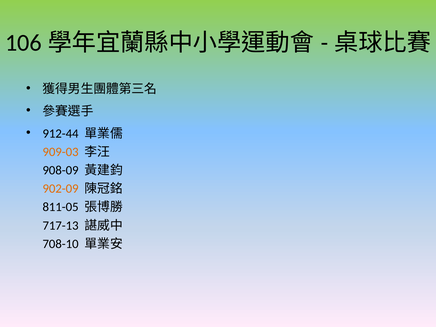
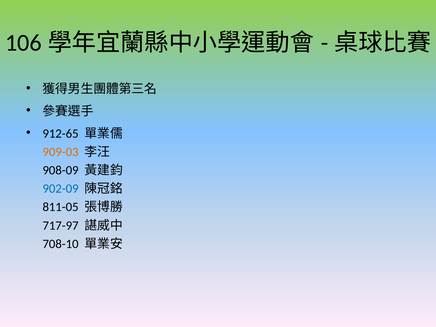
912-44: 912-44 -> 912-65
902-09 colour: orange -> blue
717-13: 717-13 -> 717-97
